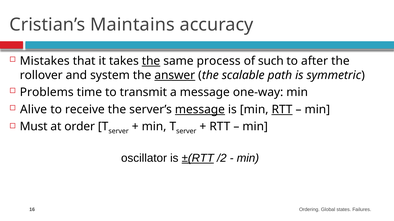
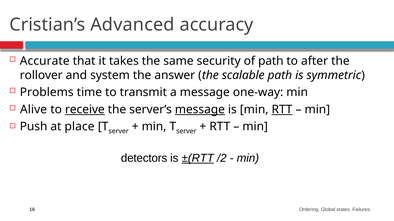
Maintains: Maintains -> Advanced
Mistakes: Mistakes -> Accurate
the at (151, 61) underline: present -> none
process: process -> security
of such: such -> path
answer underline: present -> none
receive underline: none -> present
Must: Must -> Push
order: order -> place
oscillator: oscillator -> detectors
